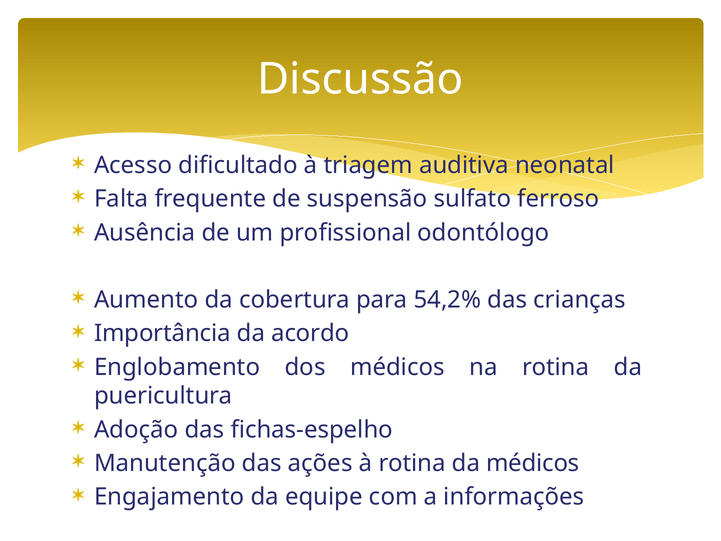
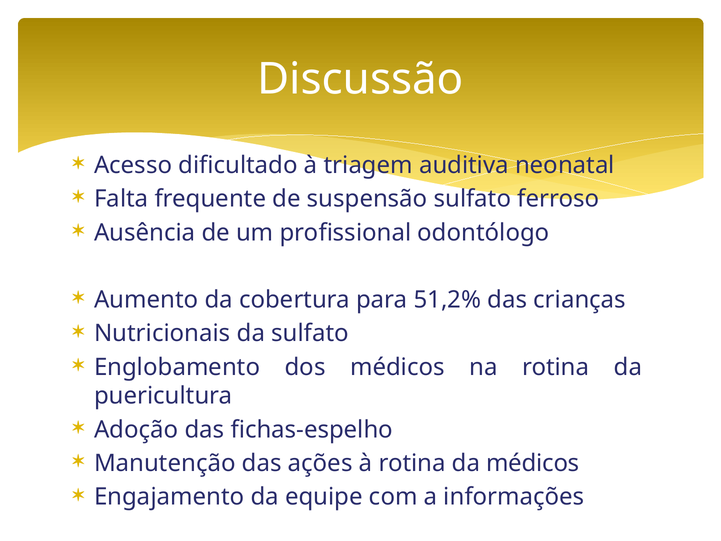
54,2%: 54,2% -> 51,2%
Importância: Importância -> Nutricionais
da acordo: acordo -> sulfato
